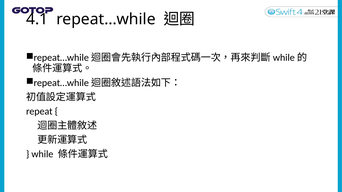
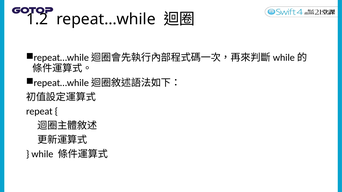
4.1: 4.1 -> 1.2
